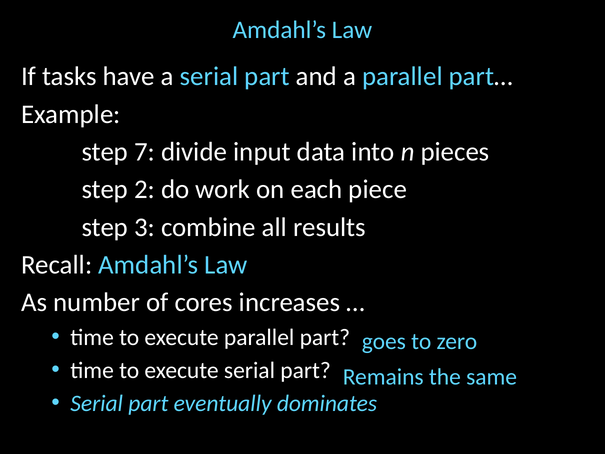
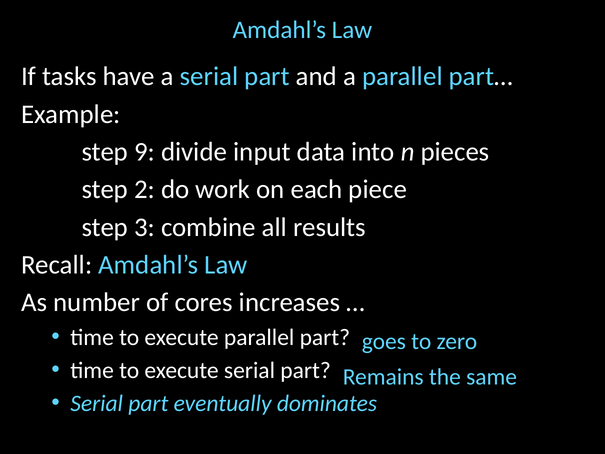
7: 7 -> 9
